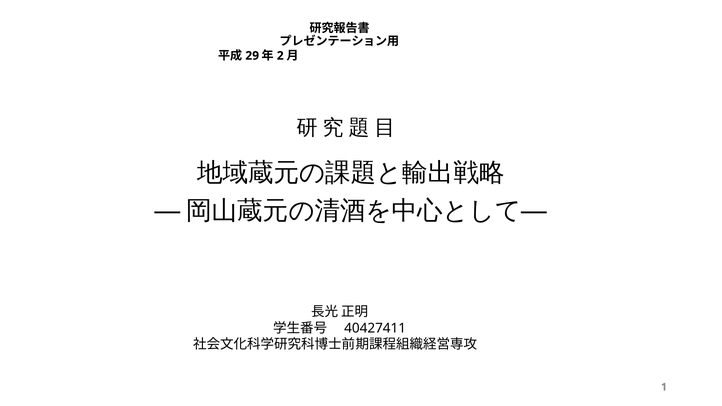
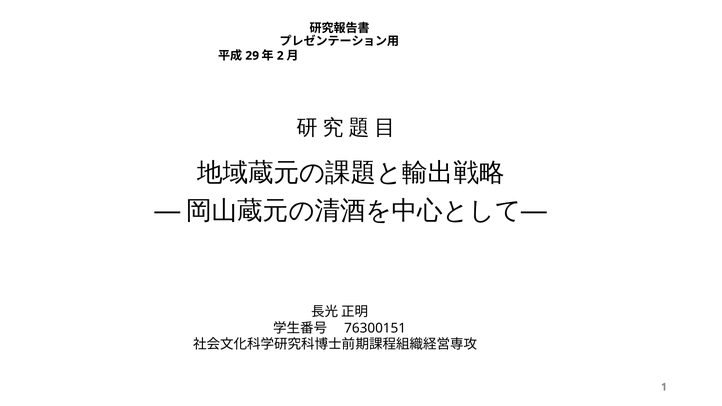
40427411: 40427411 -> 76300151
